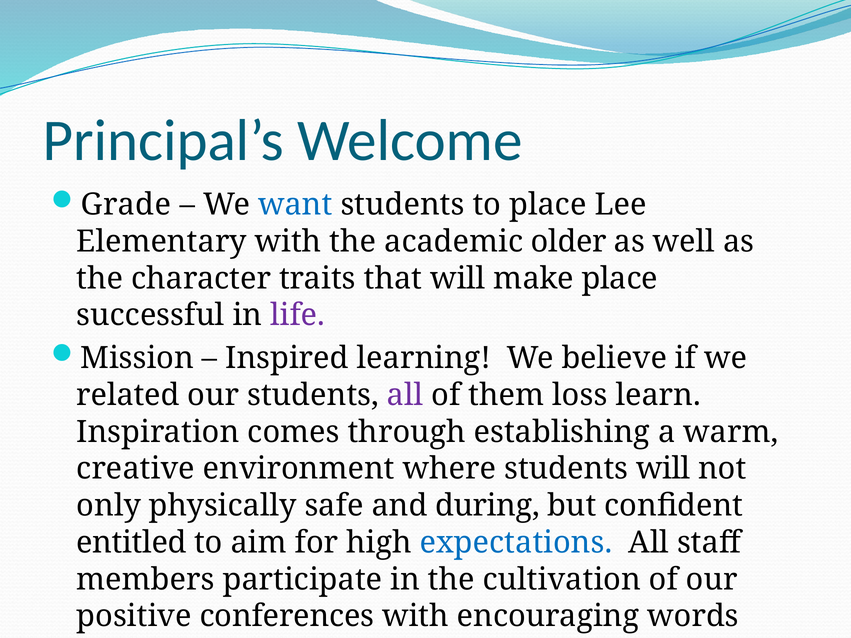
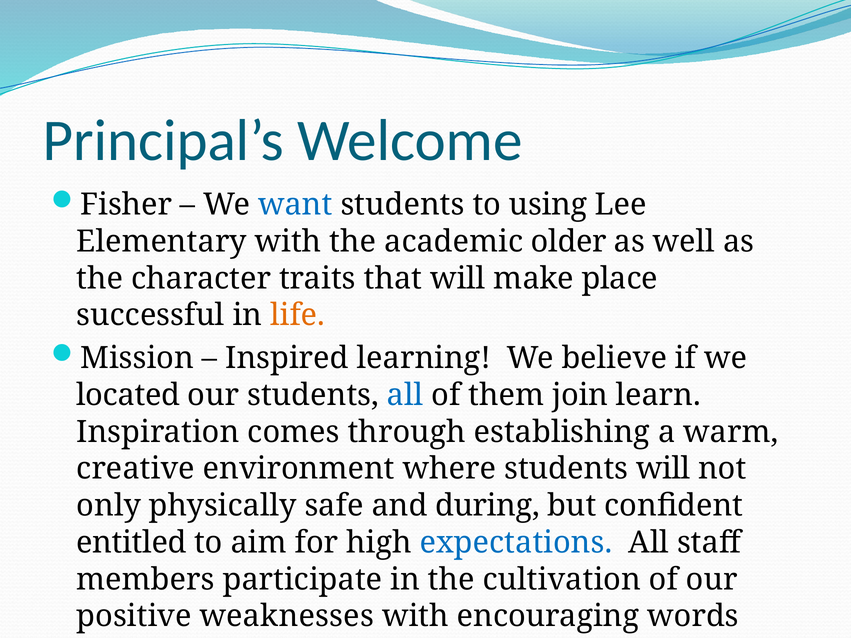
Grade: Grade -> Fisher
to place: place -> using
life colour: purple -> orange
related: related -> located
all at (405, 395) colour: purple -> blue
loss: loss -> join
conferences: conferences -> weaknesses
